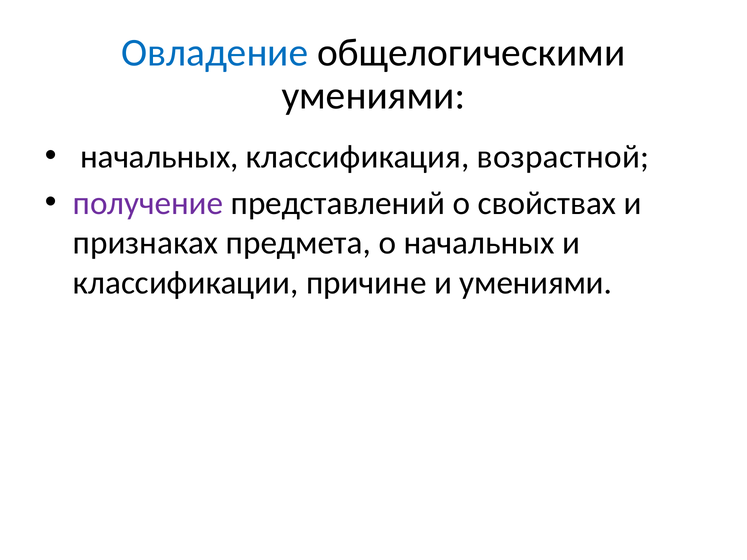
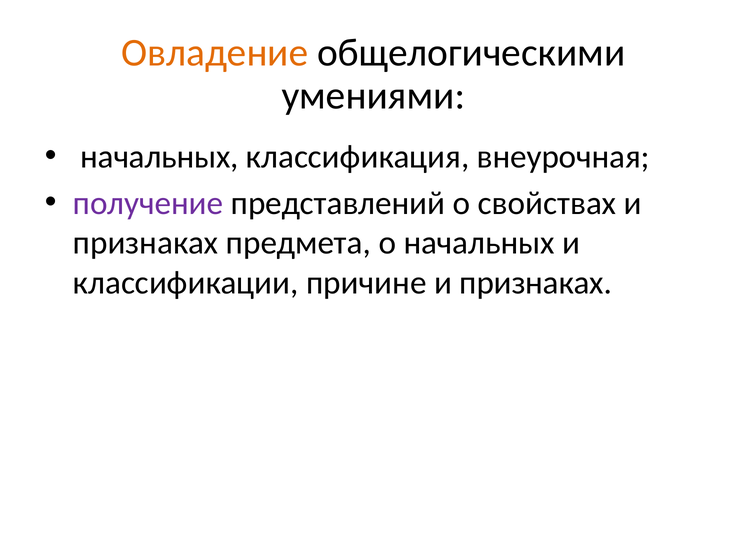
Овладение colour: blue -> orange
возрастной: возрастной -> внеурочная
причине и умениями: умениями -> признаках
